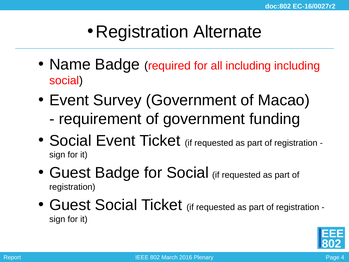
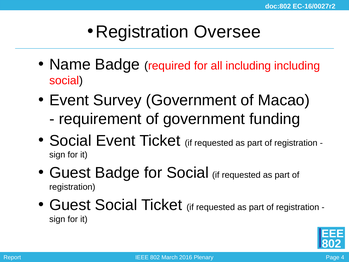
Alternate: Alternate -> Oversee
